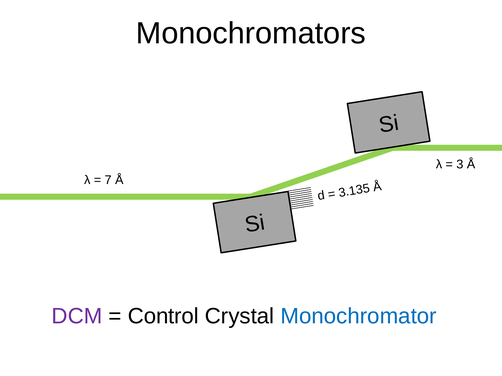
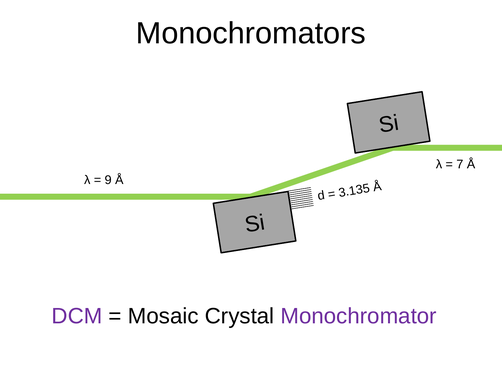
3: 3 -> 7
7: 7 -> 9
Control: Control -> Mosaic
Monochromator colour: blue -> purple
